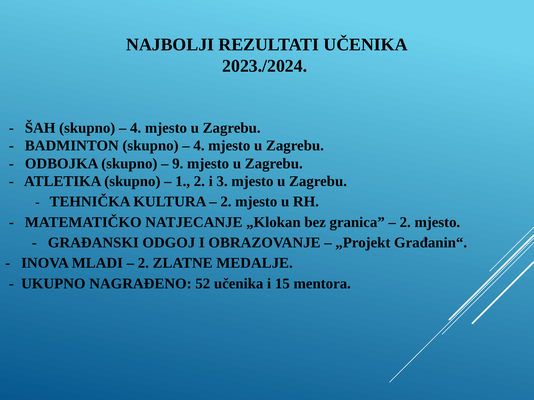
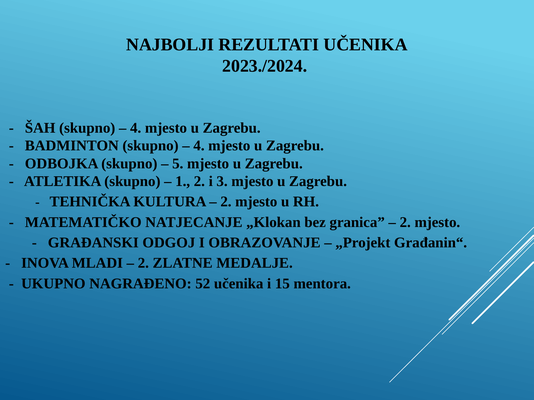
9: 9 -> 5
